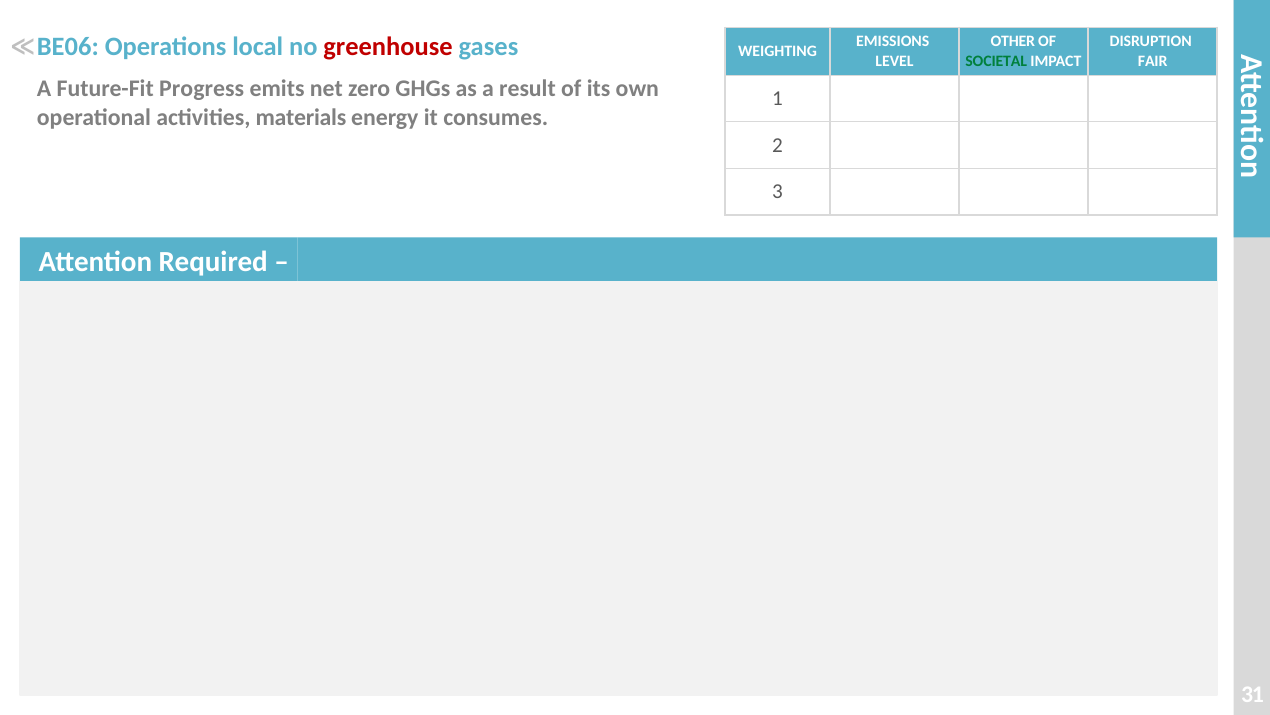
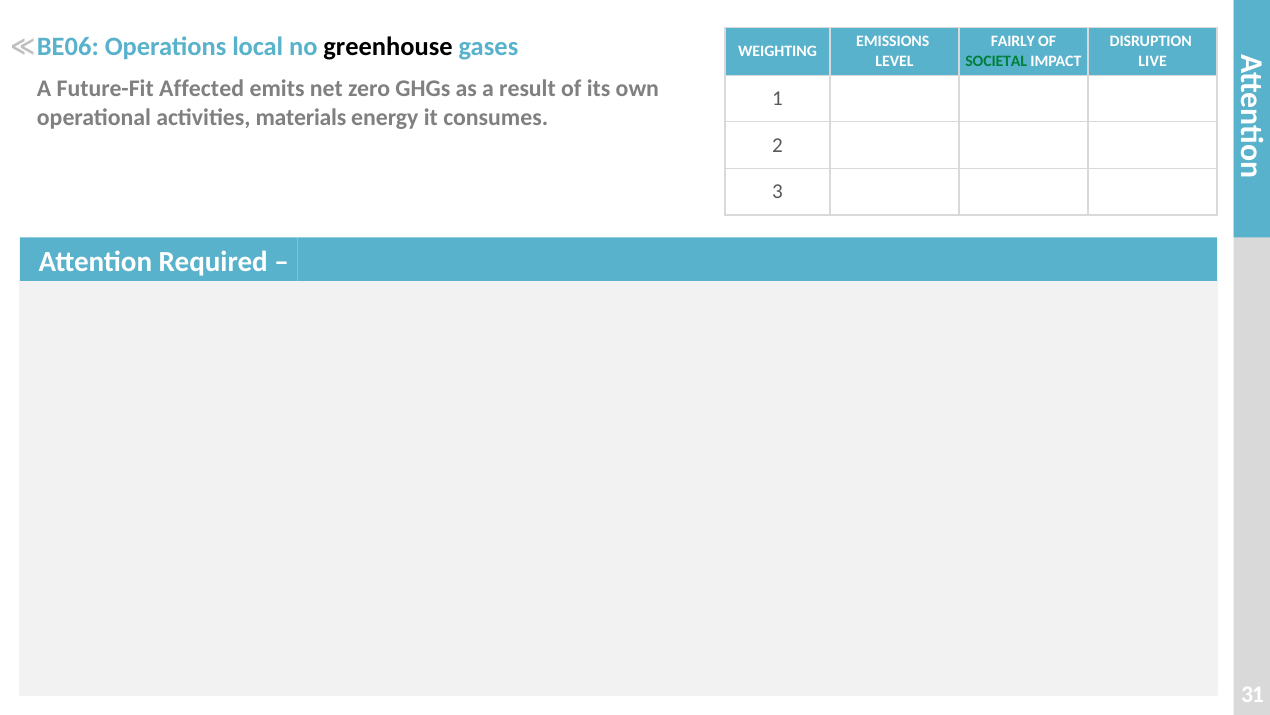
OTHER: OTHER -> FAIRLY
greenhouse colour: red -> black
FAIR: FAIR -> LIVE
Progress: Progress -> Affected
